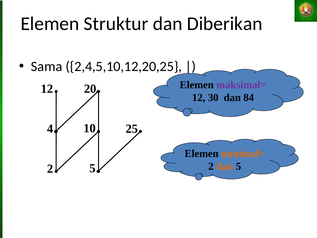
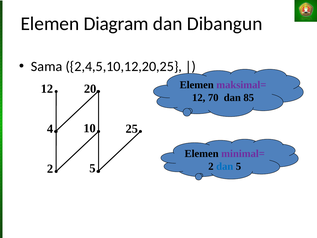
Struktur: Struktur -> Diagram
Diberikan: Diberikan -> Dibangun
30: 30 -> 70
84: 84 -> 85
minimal= colour: orange -> purple
dan at (225, 166) colour: orange -> blue
